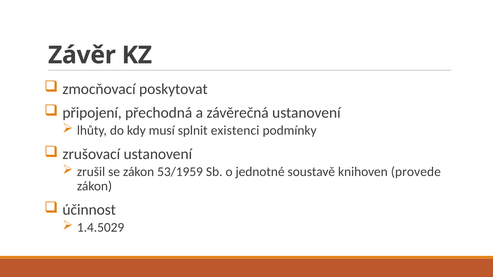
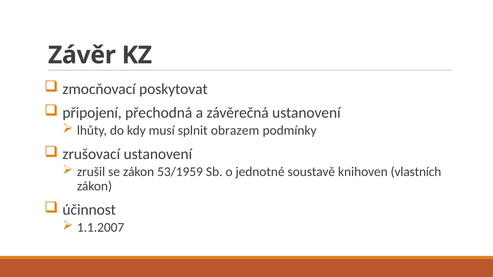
existenci: existenci -> obrazem
provede: provede -> vlastních
1.4.5029: 1.4.5029 -> 1.1.2007
